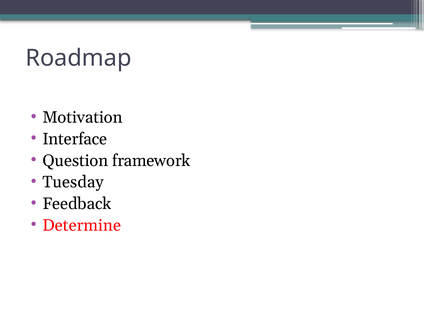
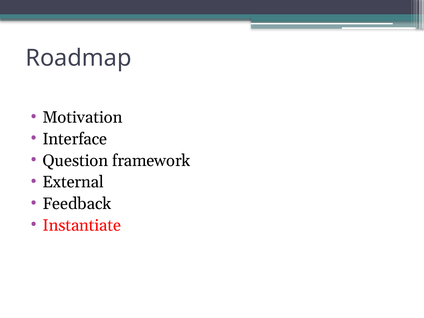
Tuesday: Tuesday -> External
Determine: Determine -> Instantiate
